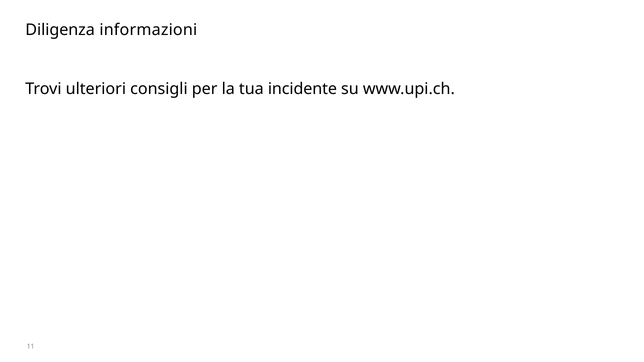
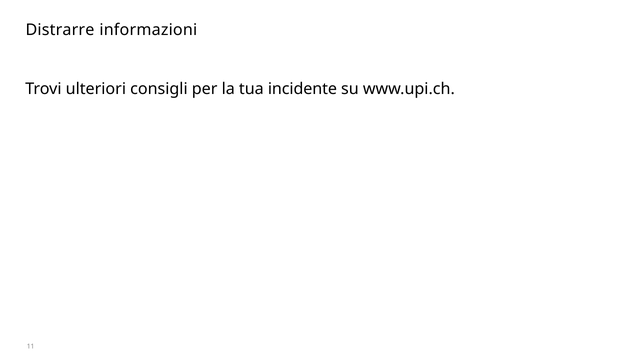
Diligenza: Diligenza -> Distrarre
